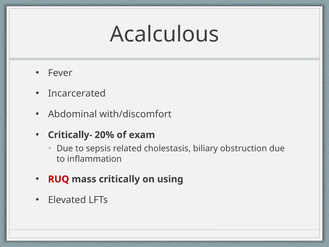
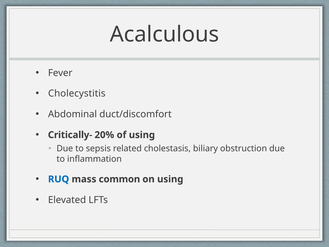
Incarcerated: Incarcerated -> Cholecystitis
with/discomfort: with/discomfort -> duct/discomfort
of exam: exam -> using
RUQ colour: red -> blue
critically: critically -> common
